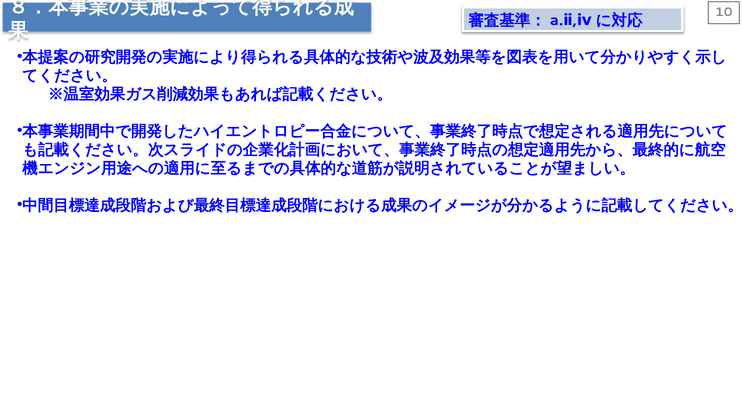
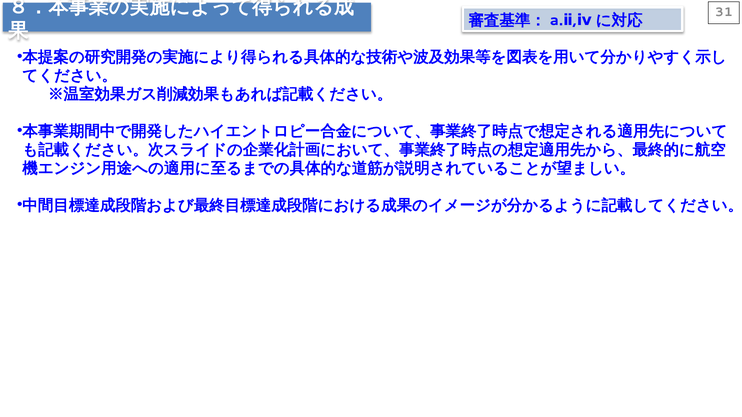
10: 10 -> 31
